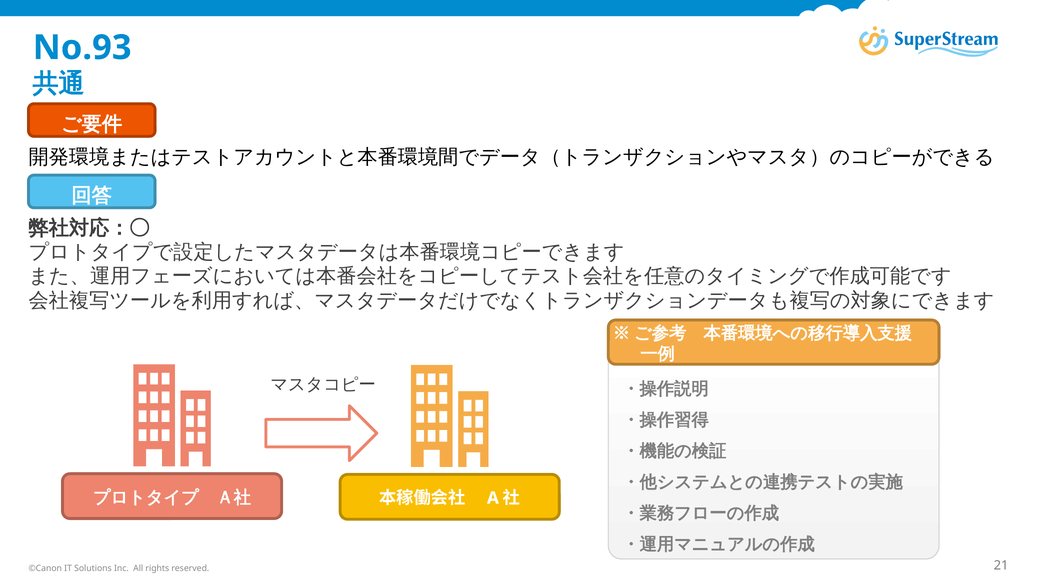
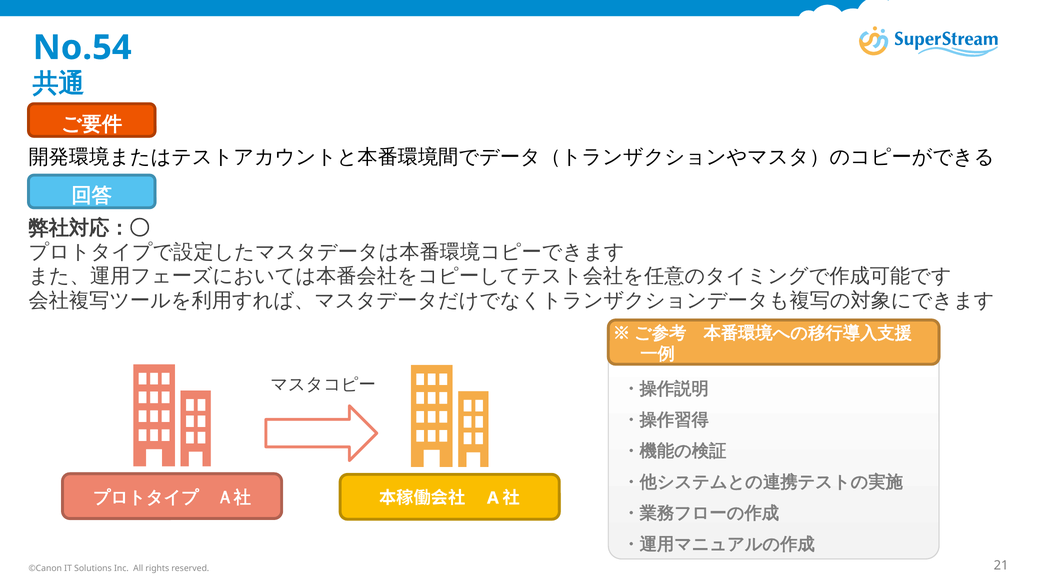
No.93: No.93 -> No.54
